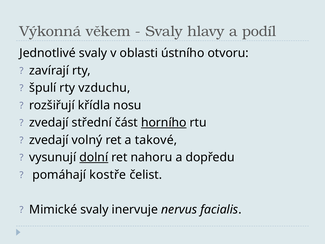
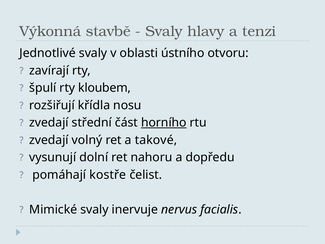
věkem: věkem -> stavbě
podíl: podíl -> tenzi
vzduchu: vzduchu -> kloubem
dolní underline: present -> none
